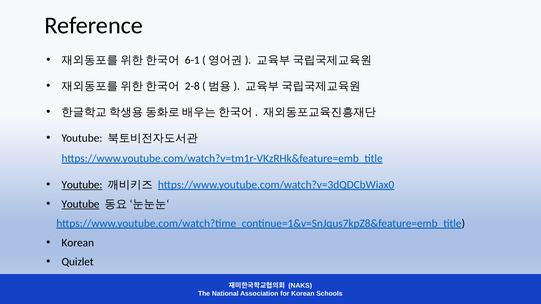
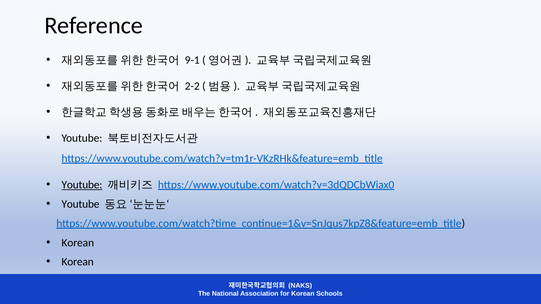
6-1: 6-1 -> 9-1
2-8: 2-8 -> 2-2
Youtube at (80, 204) underline: present -> none
Quizlet at (78, 262): Quizlet -> Korean
